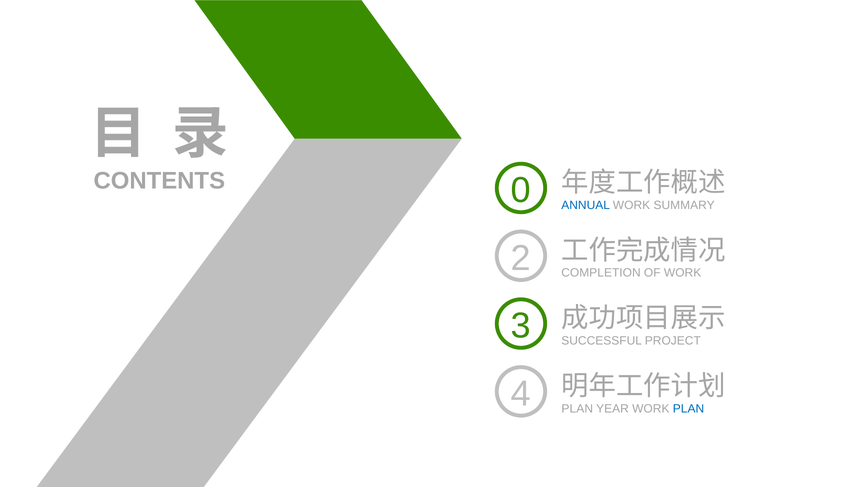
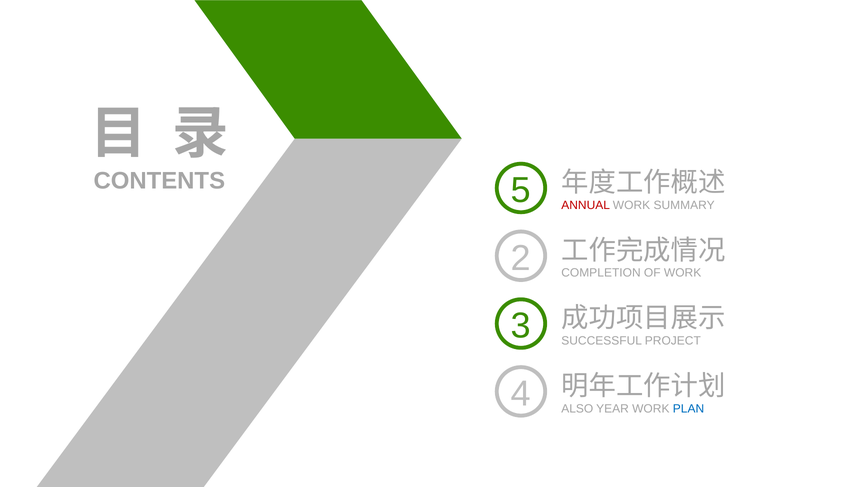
0: 0 -> 5
ANNUAL colour: blue -> red
PLAN at (577, 409): PLAN -> ALSO
